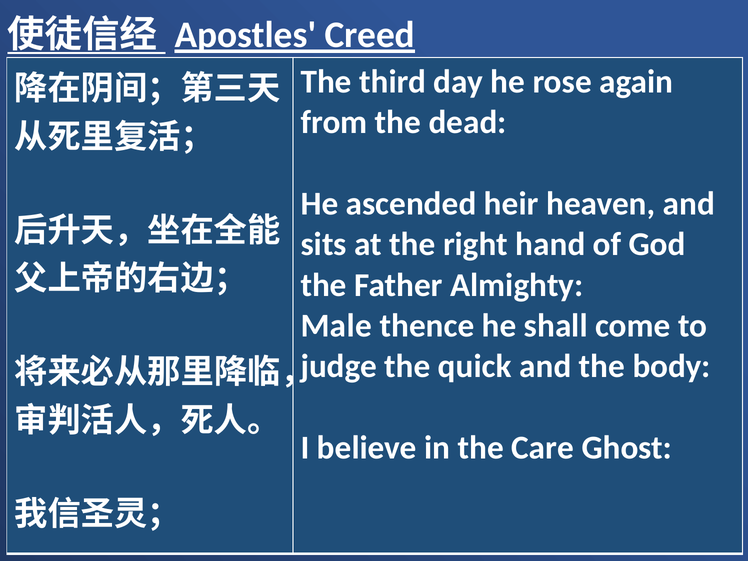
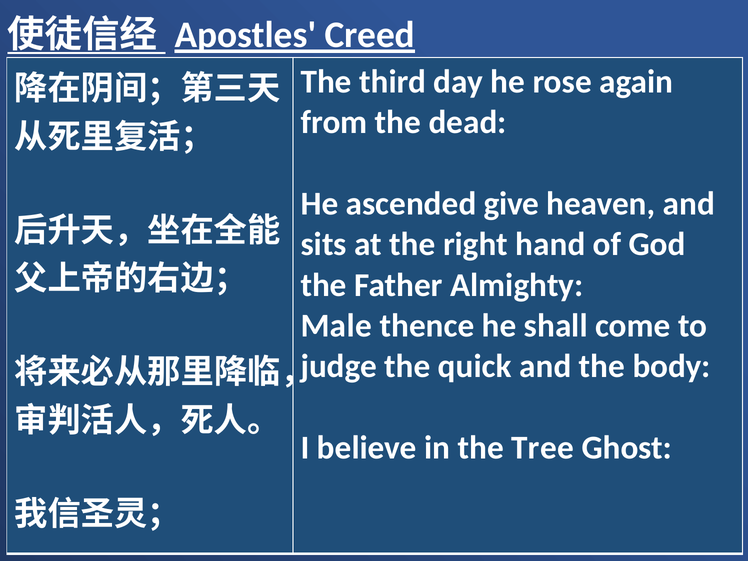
heir: heir -> give
Care: Care -> Tree
